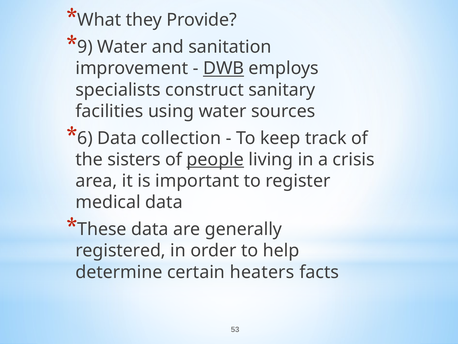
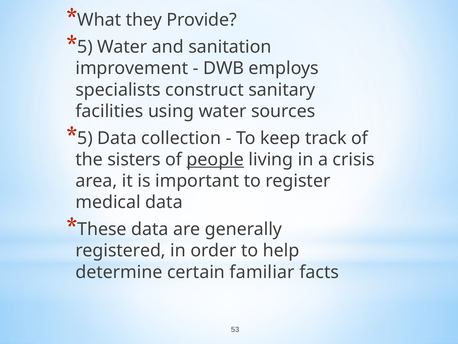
9 at (85, 47): 9 -> 5
DWB underline: present -> none
6 at (85, 138): 6 -> 5
heaters: heaters -> familiar
